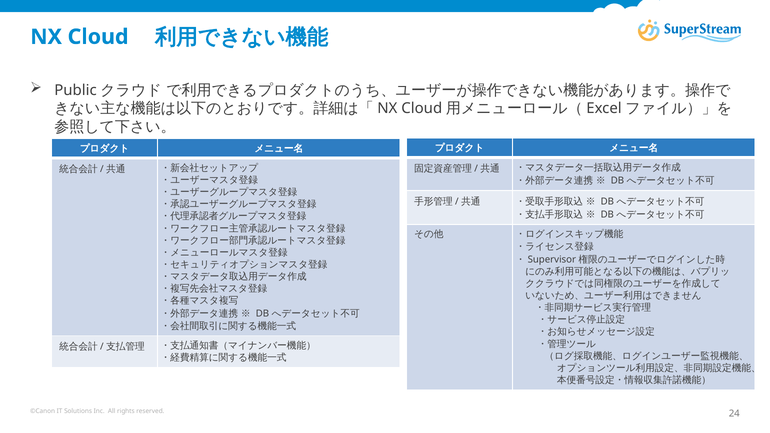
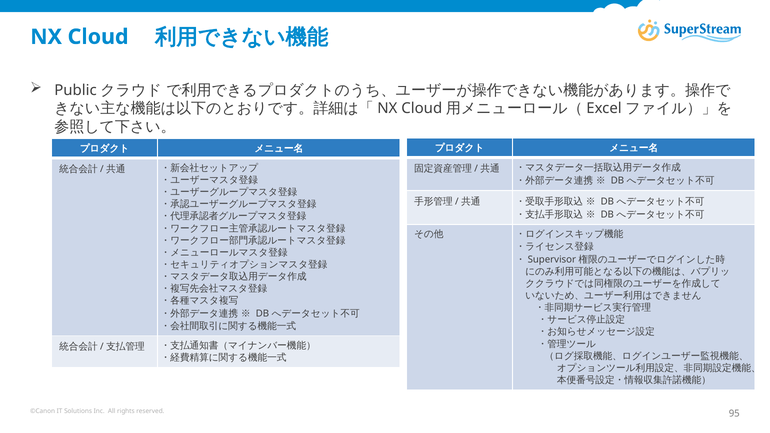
24: 24 -> 95
